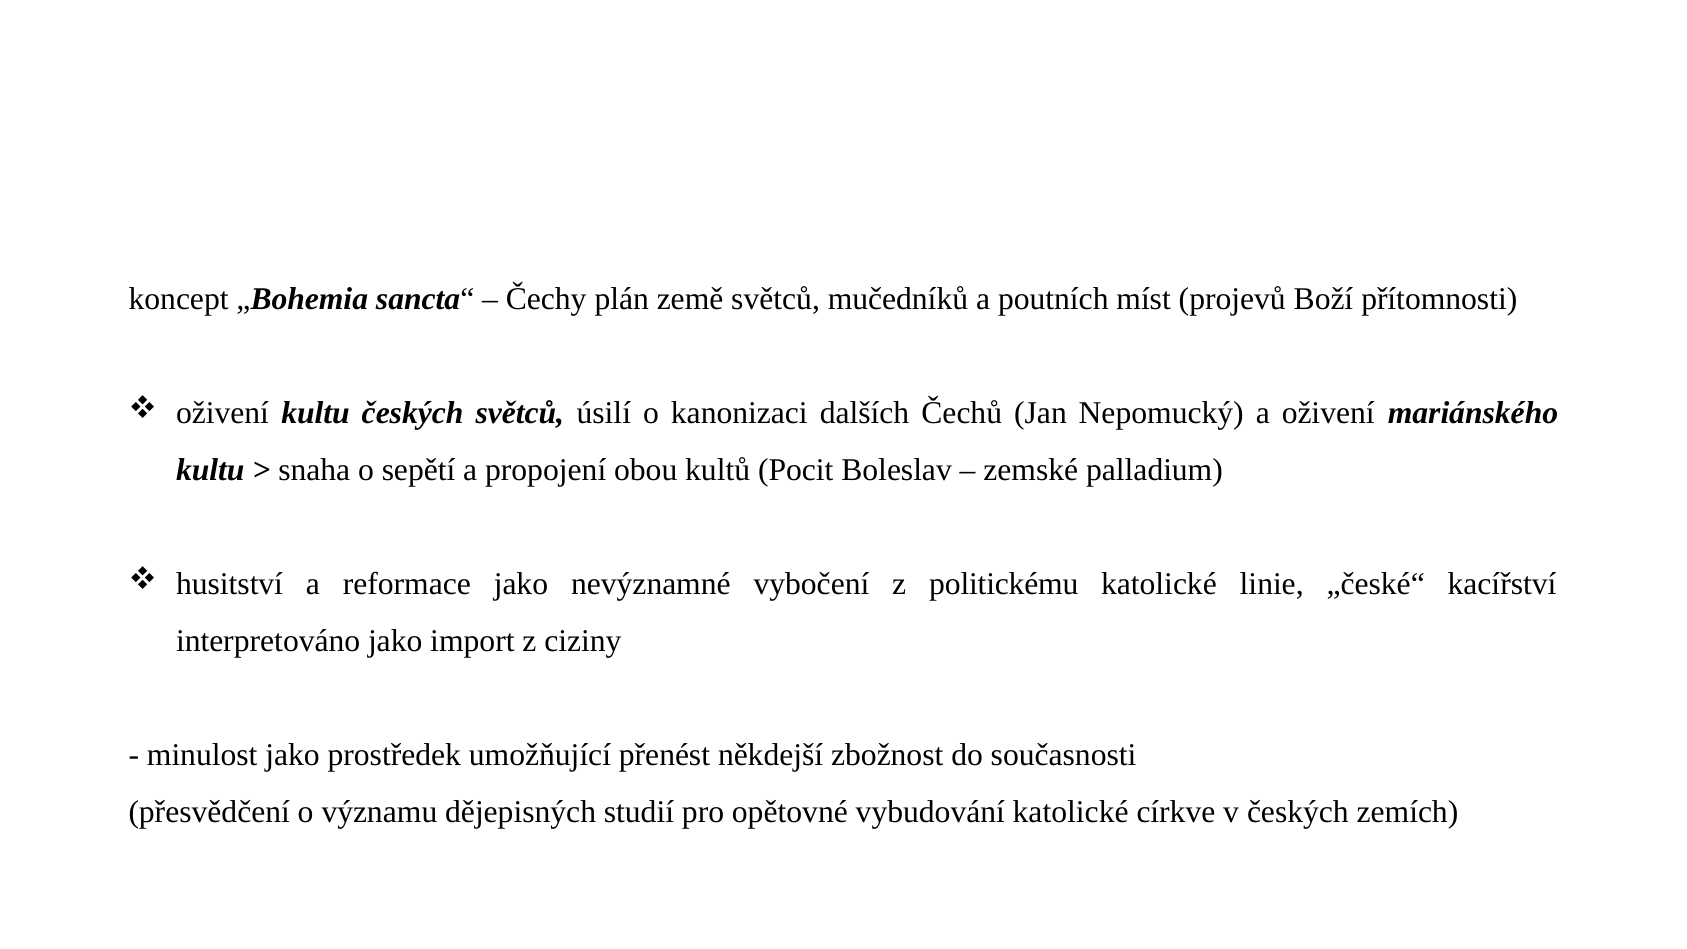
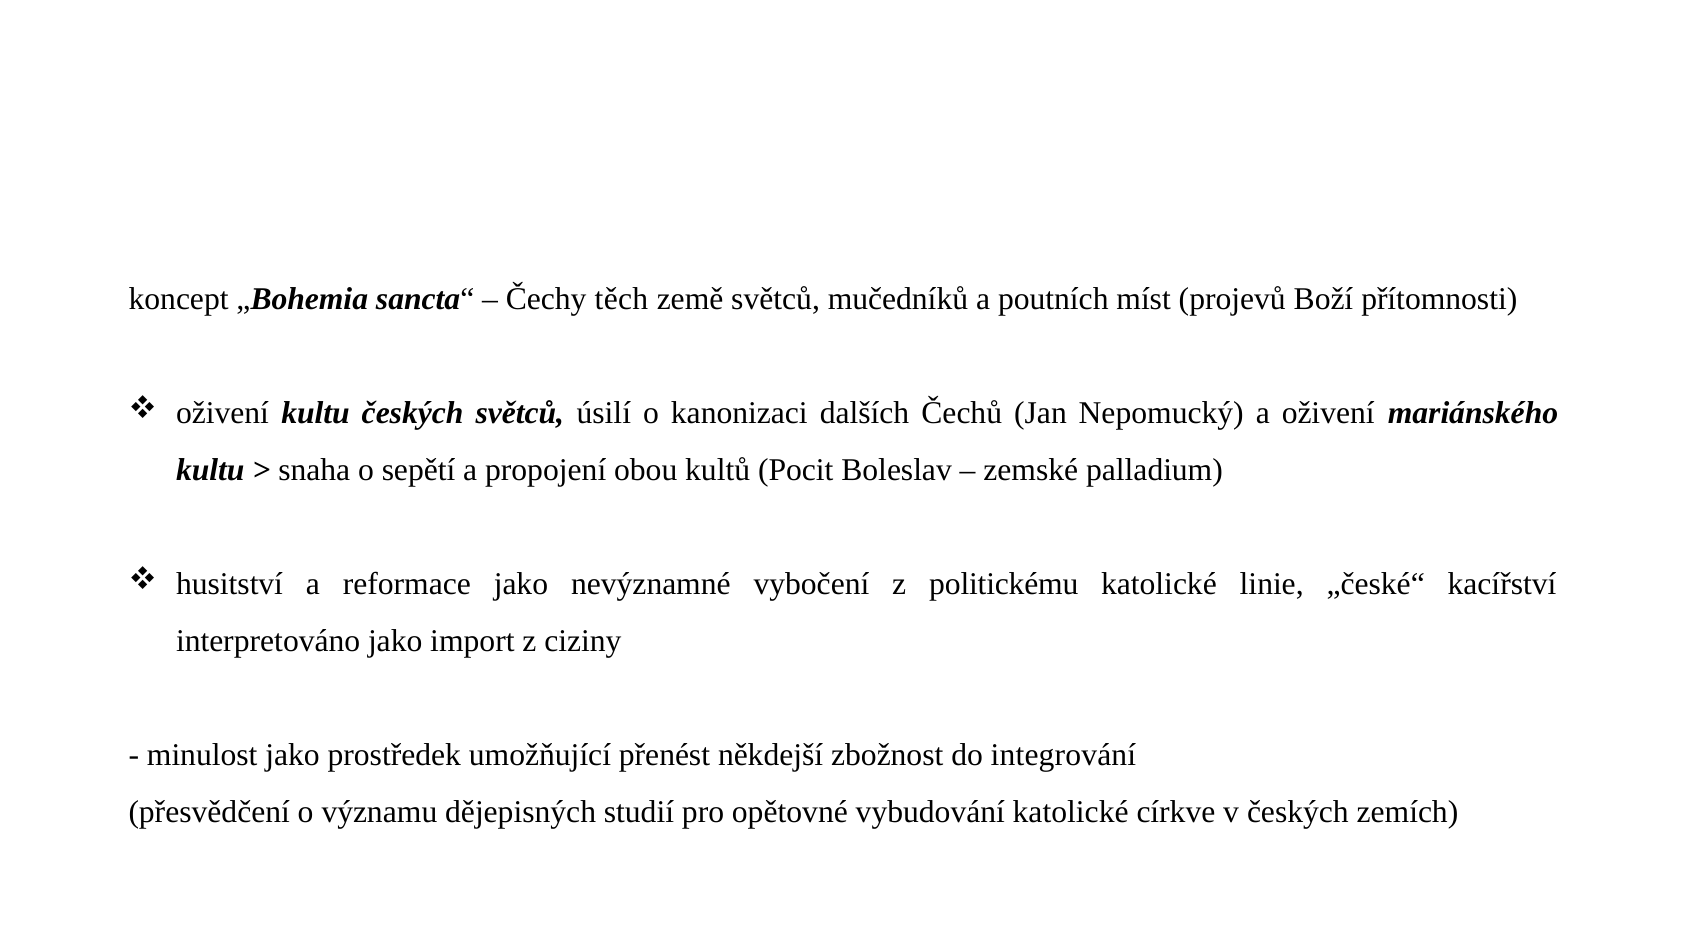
plán: plán -> těch
současnosti: současnosti -> integrování
